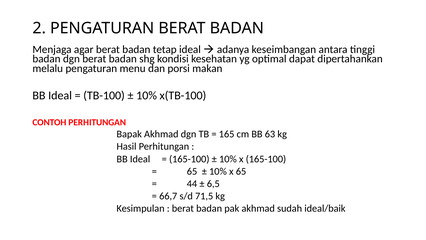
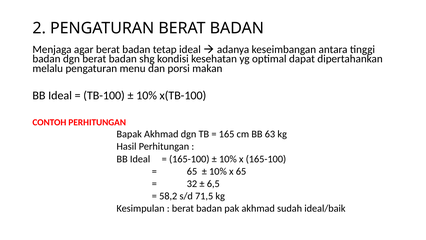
44: 44 -> 32
66,7: 66,7 -> 58,2
